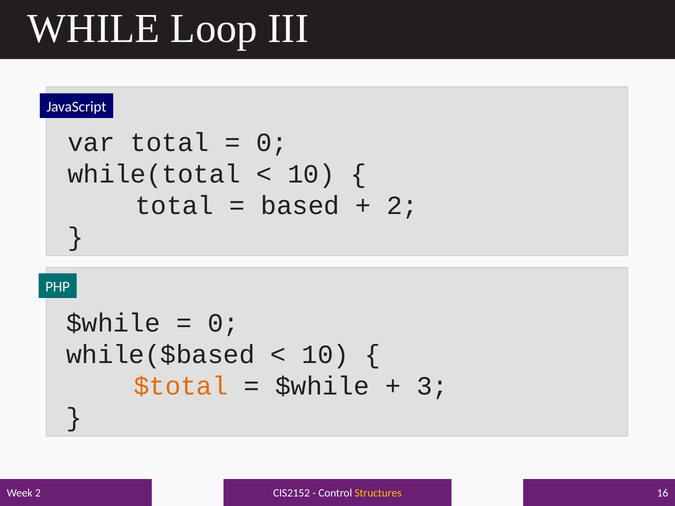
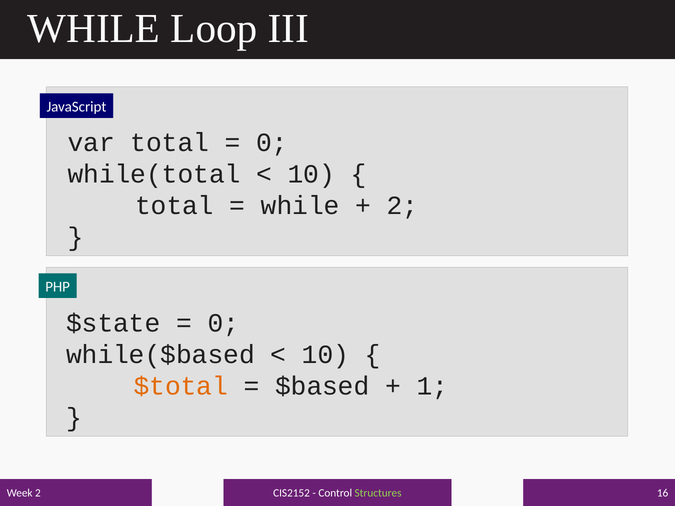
based at (300, 206): based -> while
$while at (113, 323): $while -> $state
$while at (322, 386): $while -> $based
3: 3 -> 1
Structures colour: yellow -> light green
